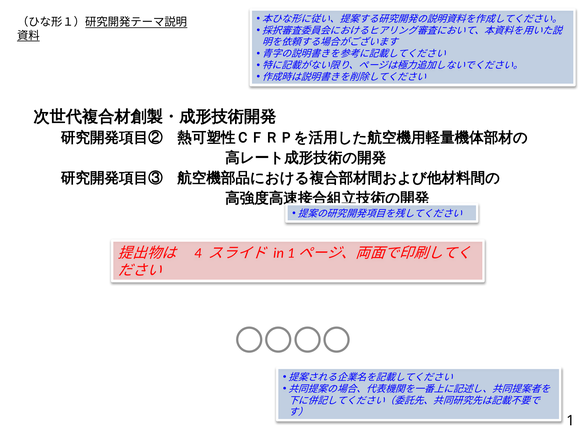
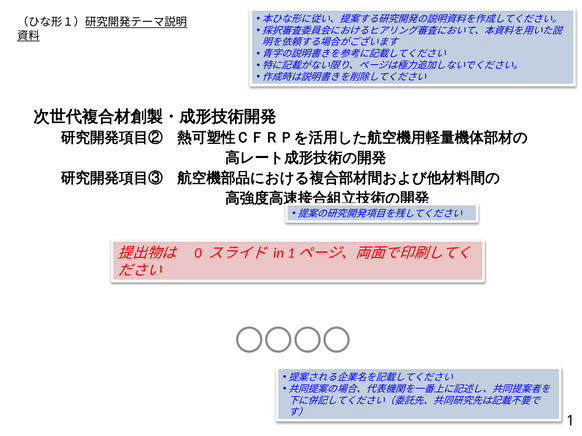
4: 4 -> 0
